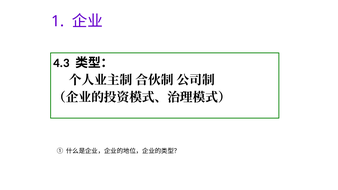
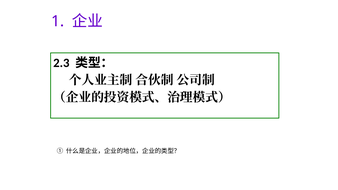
4.3: 4.3 -> 2.3
